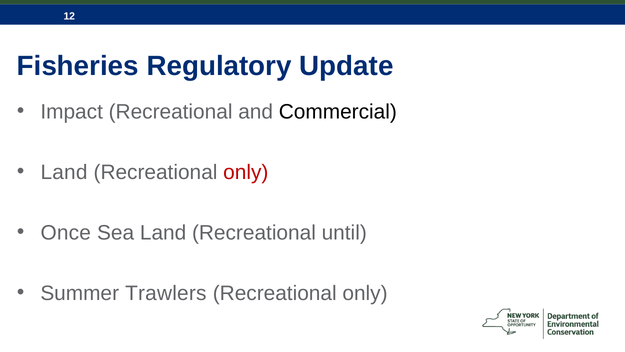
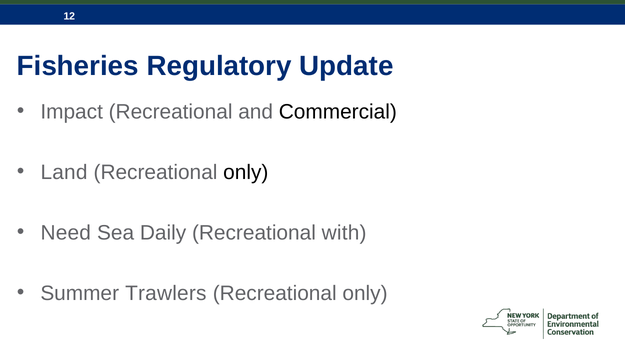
only at (246, 172) colour: red -> black
Once: Once -> Need
Sea Land: Land -> Daily
until: until -> with
